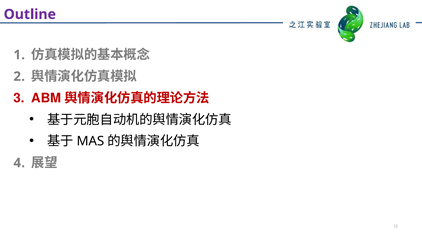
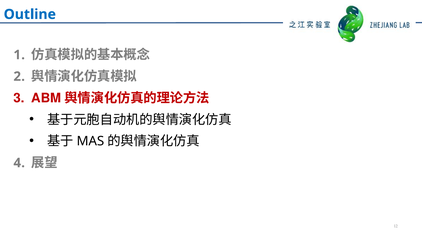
Outline colour: purple -> blue
